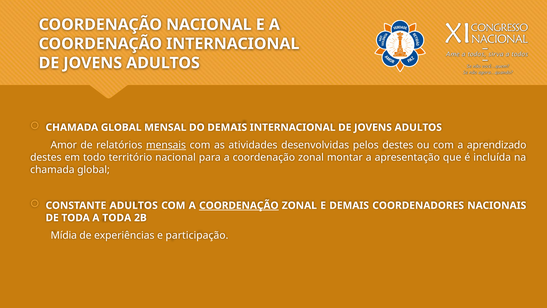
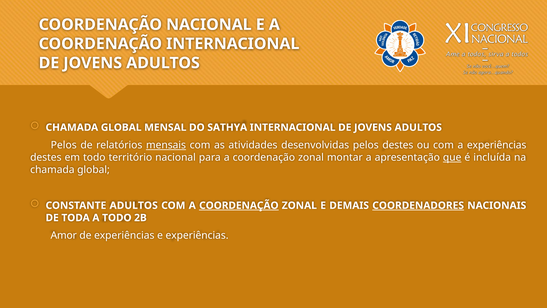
DO DEMAIS: DEMAIS -> SATHYA
Amor at (64, 145): Amor -> Pelos
a aprendizado: aprendizado -> experiências
que underline: none -> present
COORDENADORES underline: none -> present
A TODA: TODA -> TODO
Mídia: Mídia -> Amor
e participação: participação -> experiências
